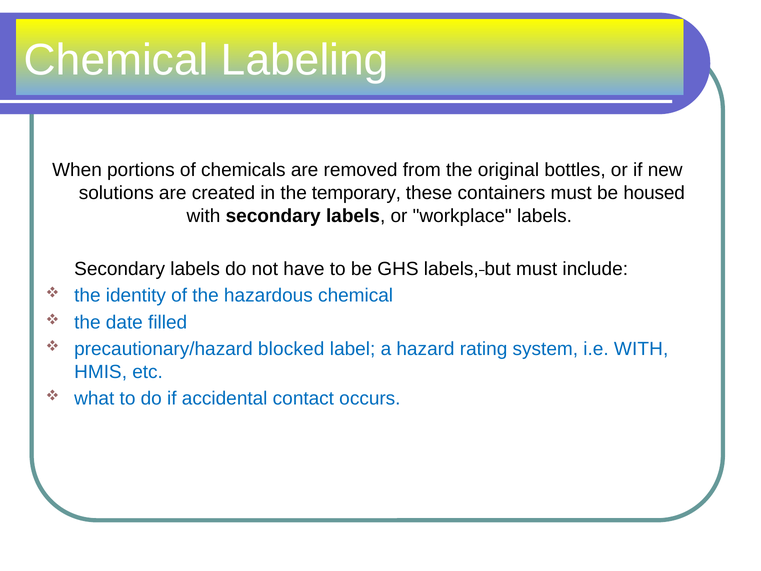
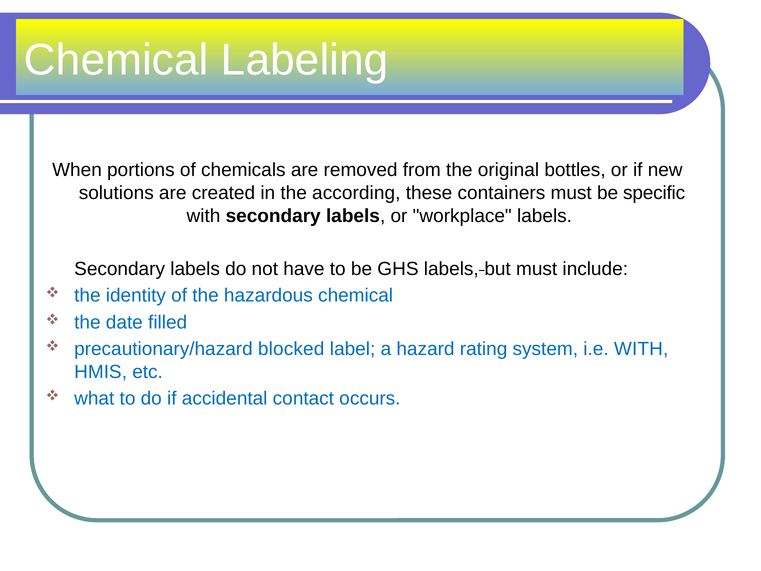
temporary: temporary -> according
housed: housed -> specific
